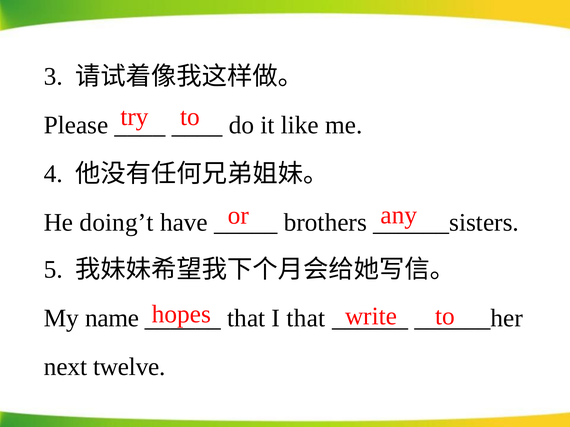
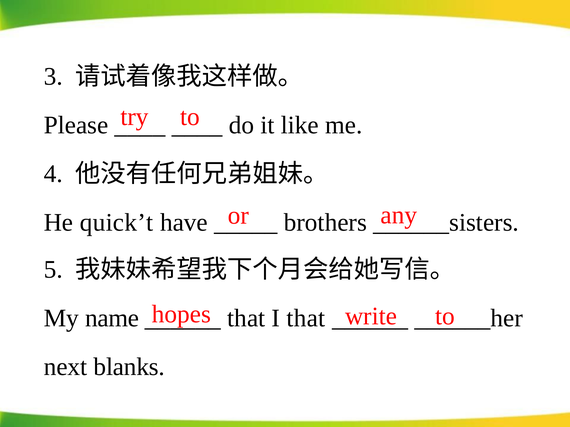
doing’t: doing’t -> quick’t
twelve: twelve -> blanks
